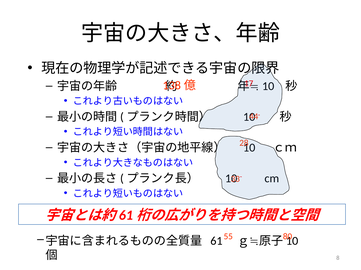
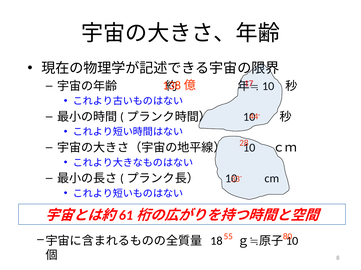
61: 61 -> 18
